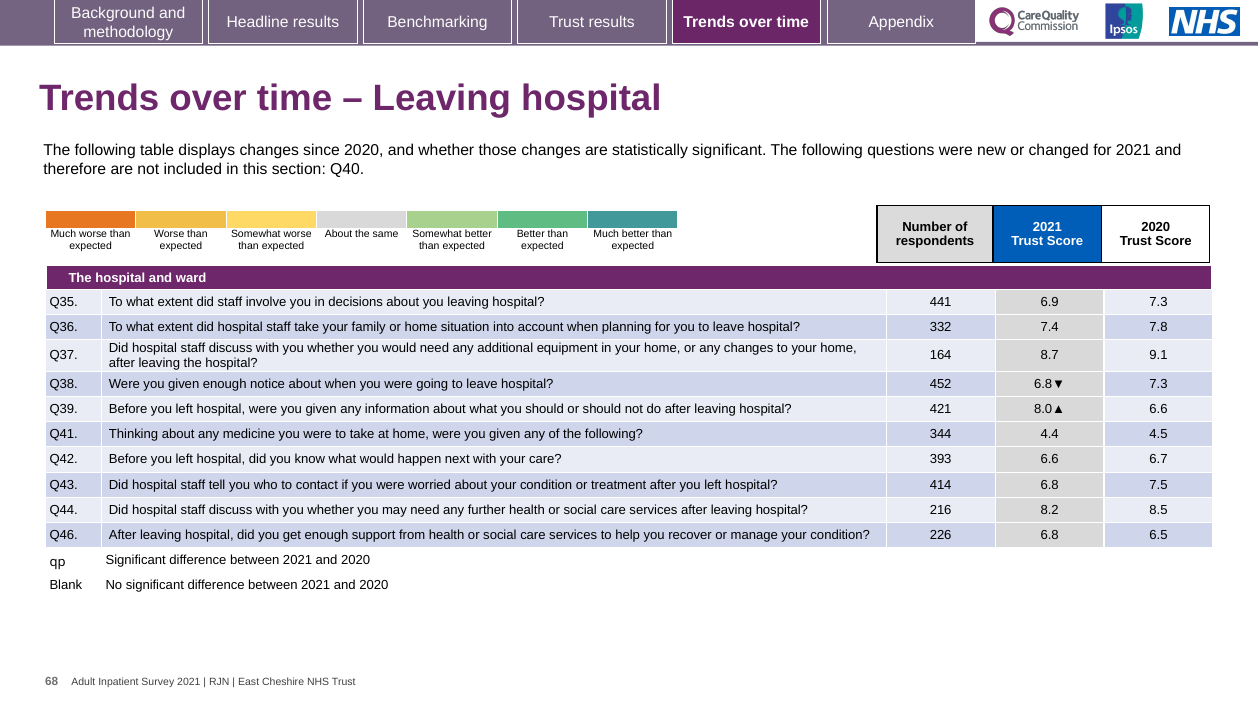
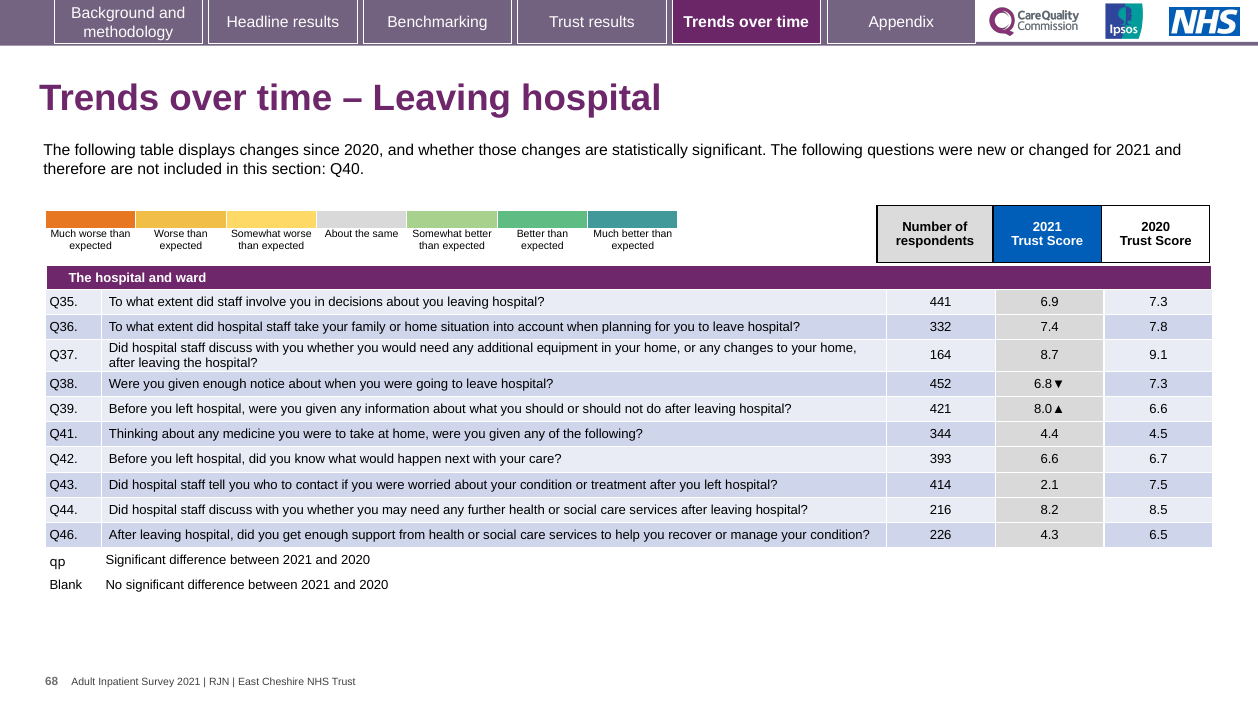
414 6.8: 6.8 -> 2.1
226 6.8: 6.8 -> 4.3
